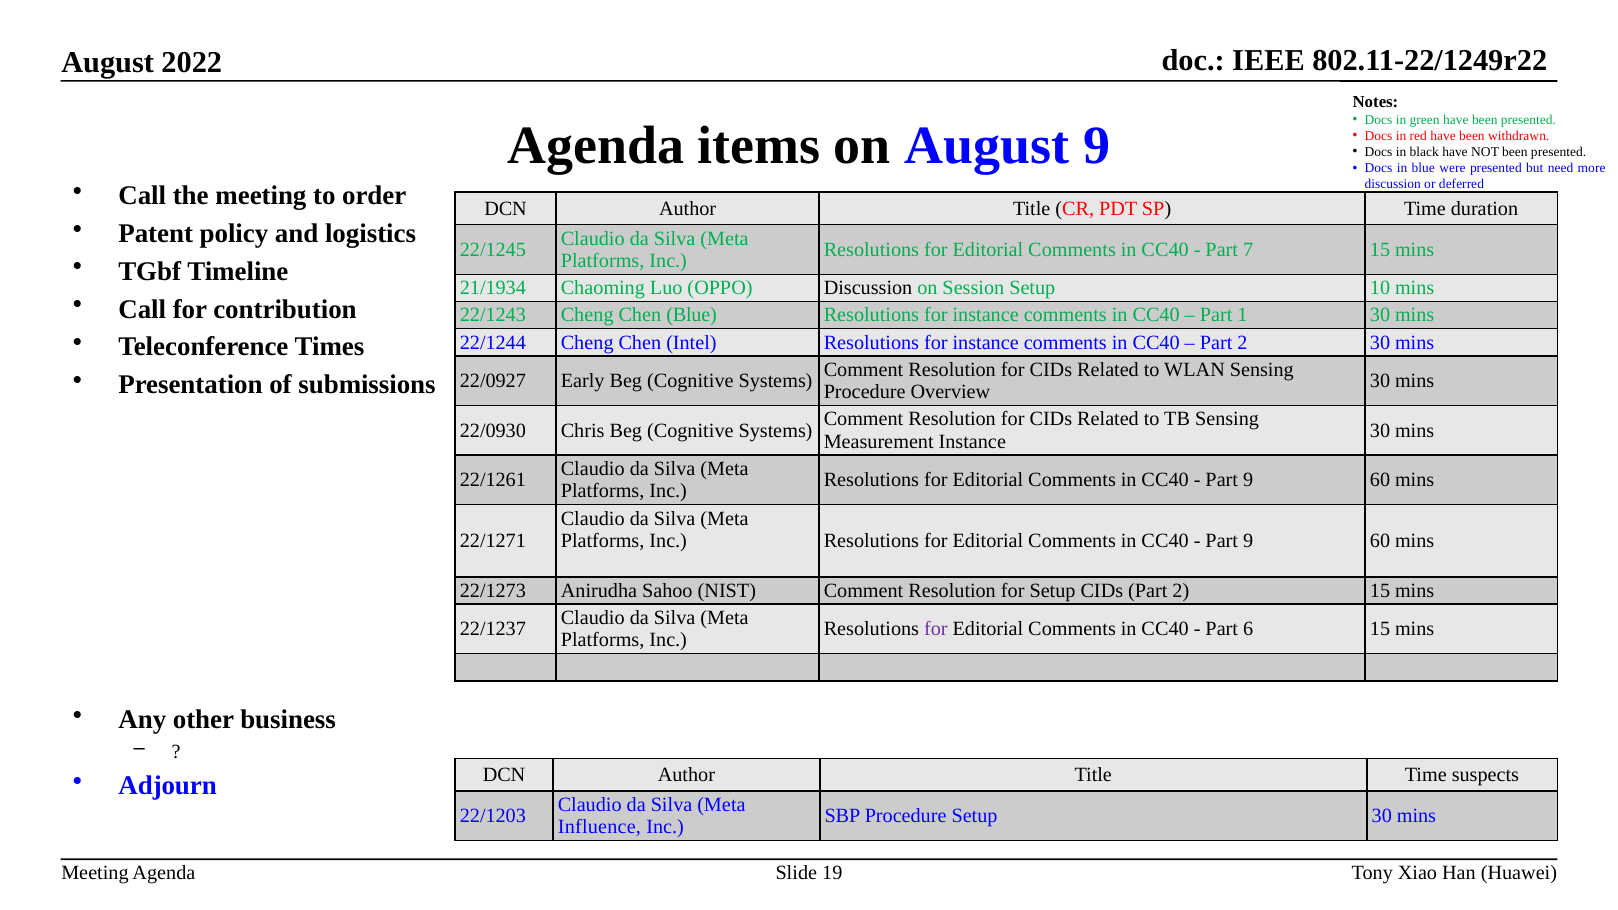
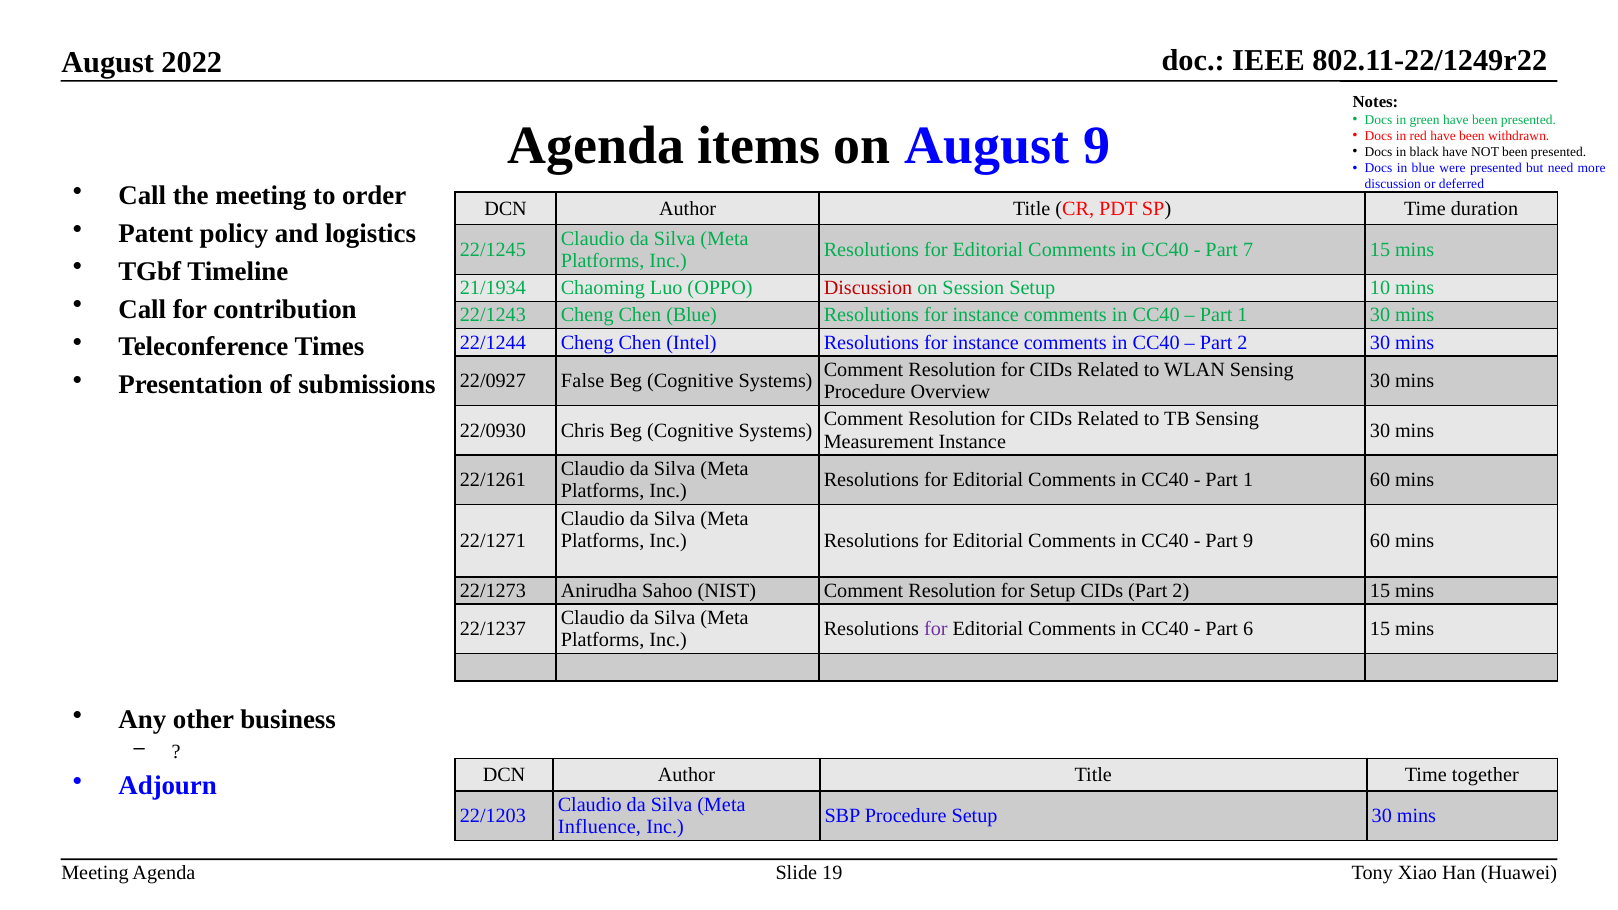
Discussion at (868, 288) colour: black -> red
Early: Early -> False
9 at (1248, 480): 9 -> 1
suspects: suspects -> together
